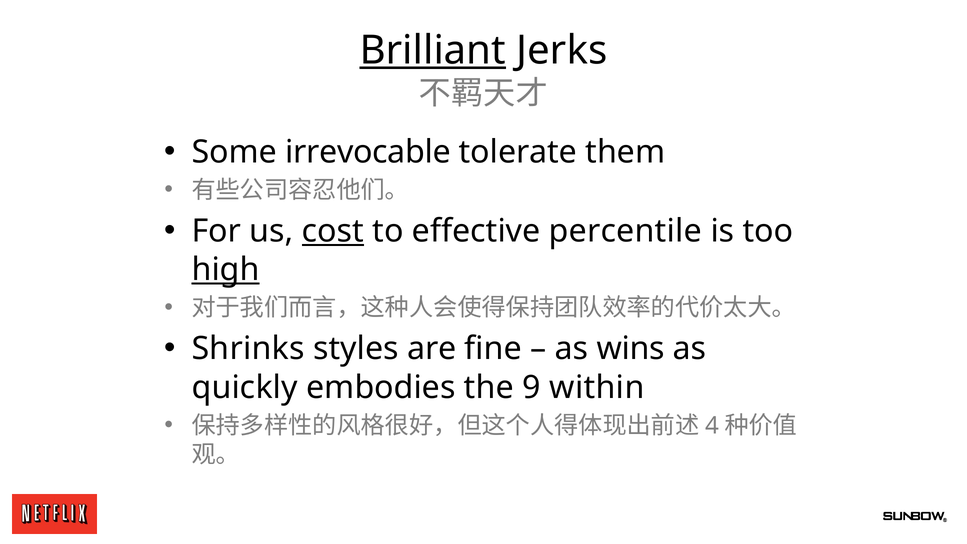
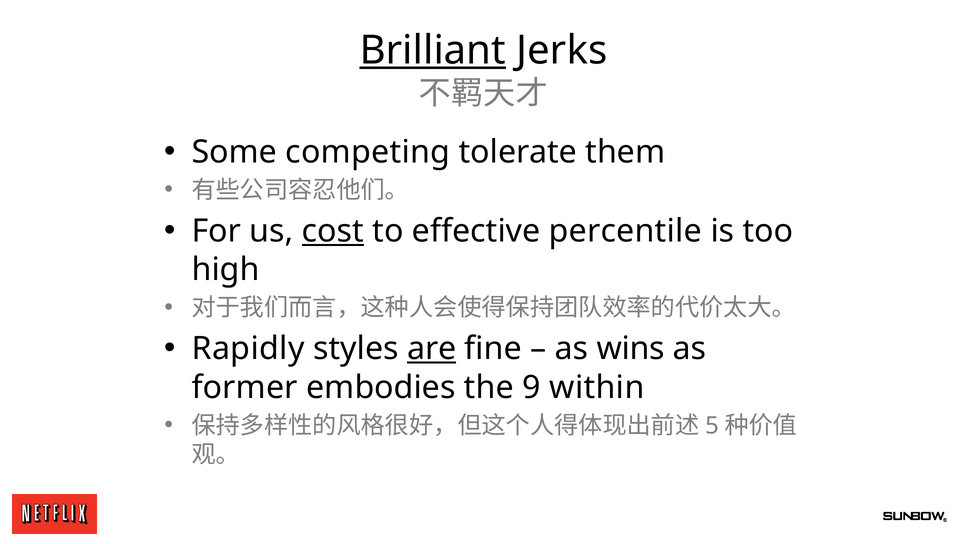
irrevocable: irrevocable -> competing
high underline: present -> none
Shrinks: Shrinks -> Rapidly
are underline: none -> present
quickly: quickly -> former
4: 4 -> 5
